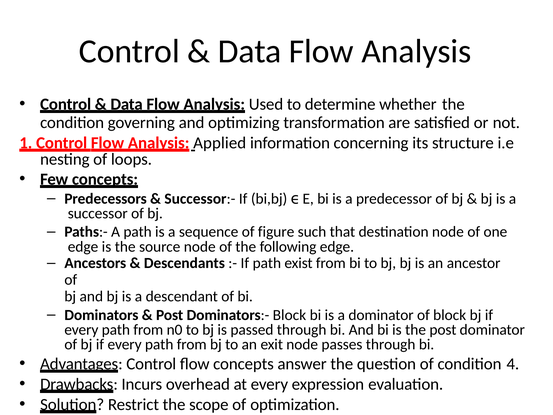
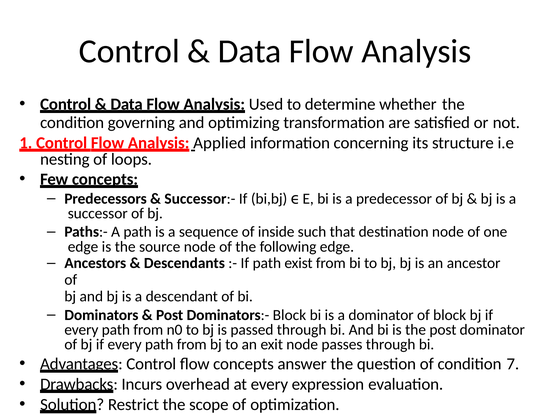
figure: figure -> inside
4: 4 -> 7
